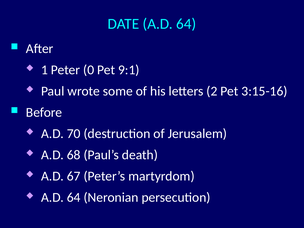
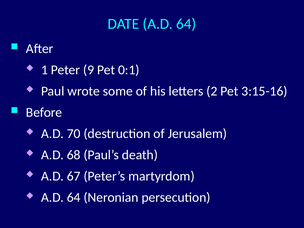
0: 0 -> 9
9:1: 9:1 -> 0:1
